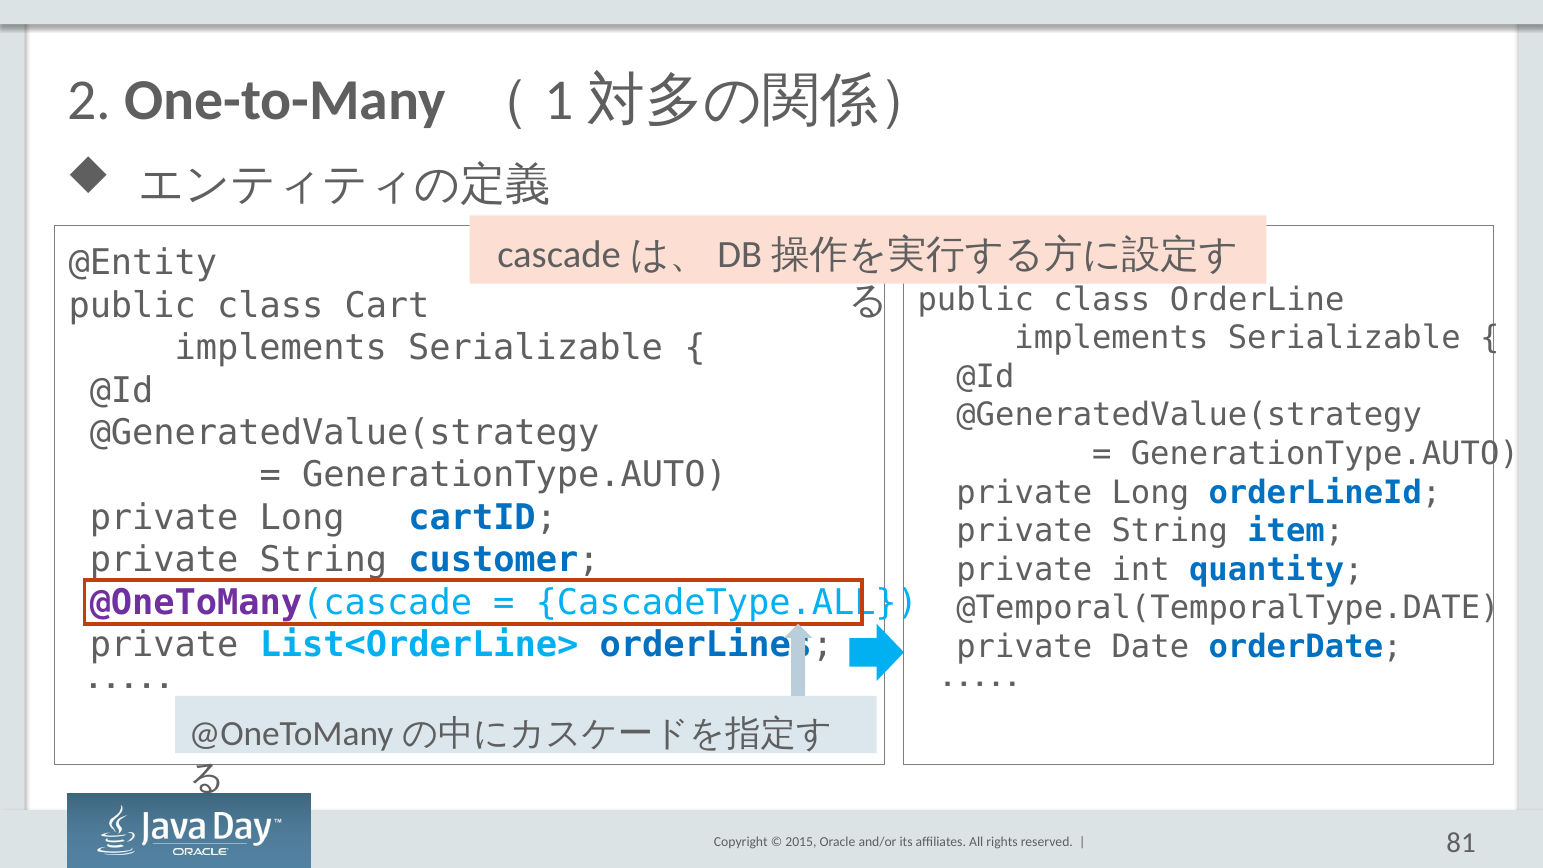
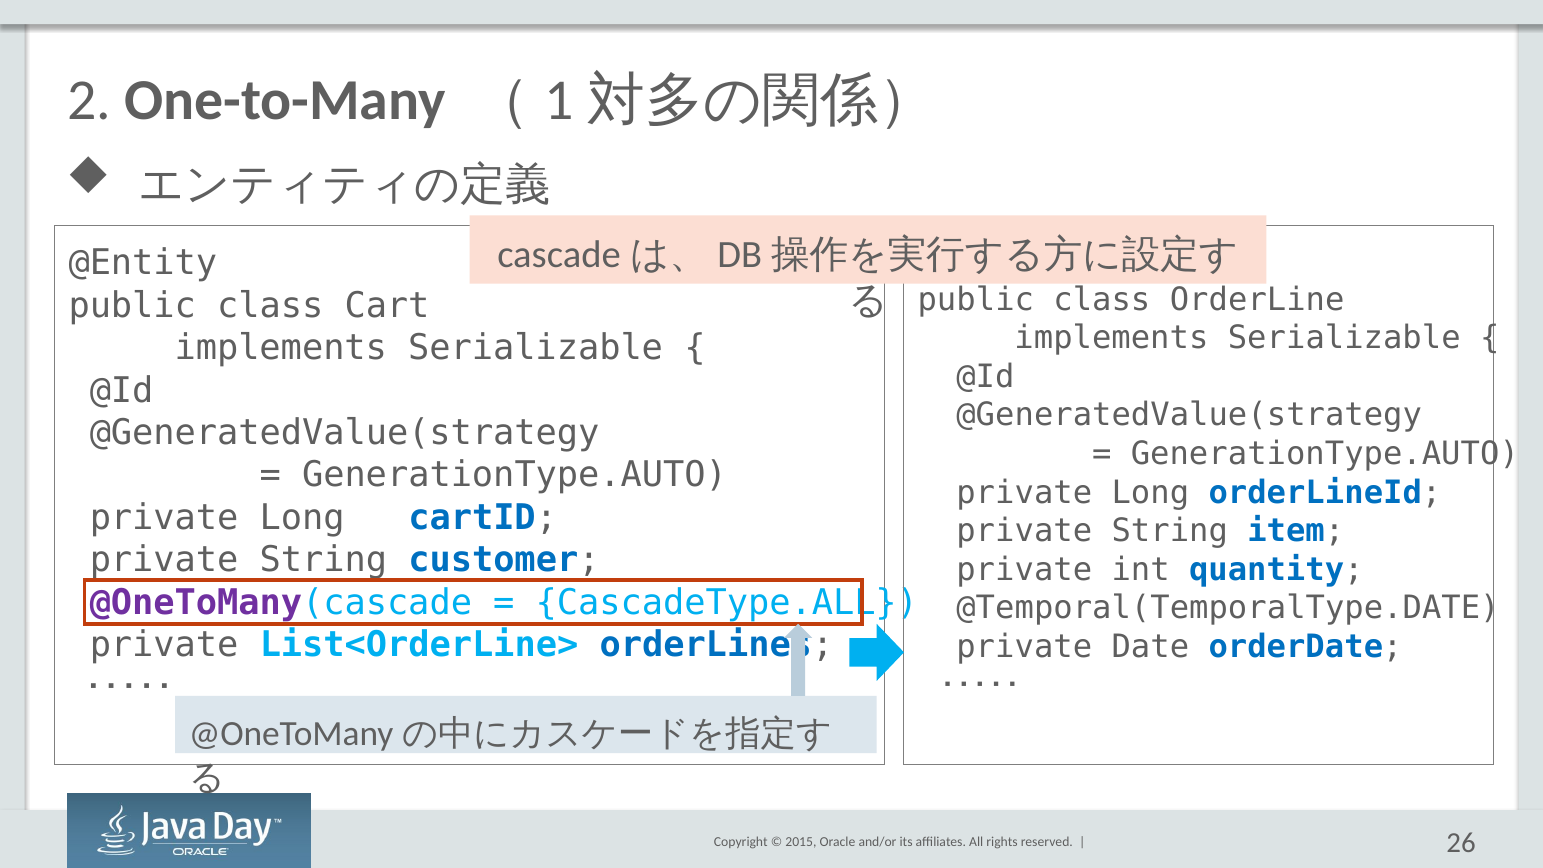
81: 81 -> 26
